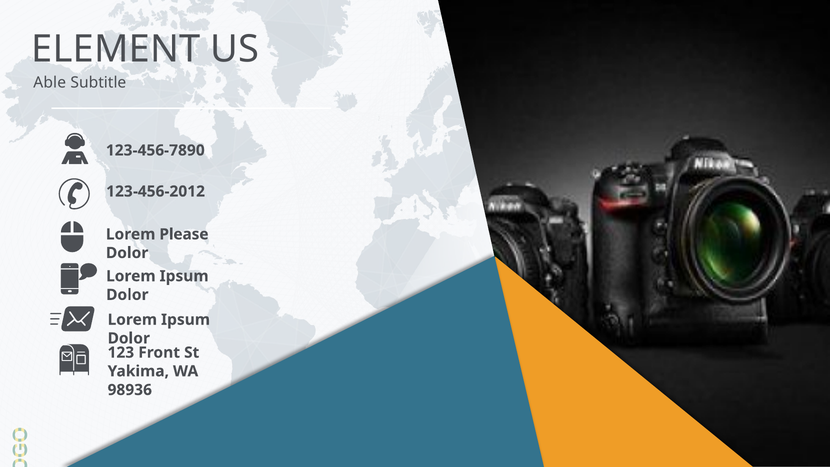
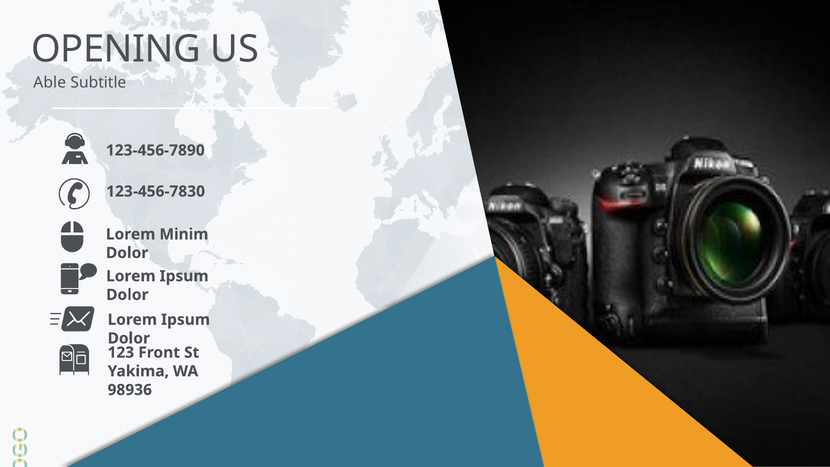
ELEMENT: ELEMENT -> OPENING
123-456-2012: 123-456-2012 -> 123-456-7830
Please: Please -> Minim
